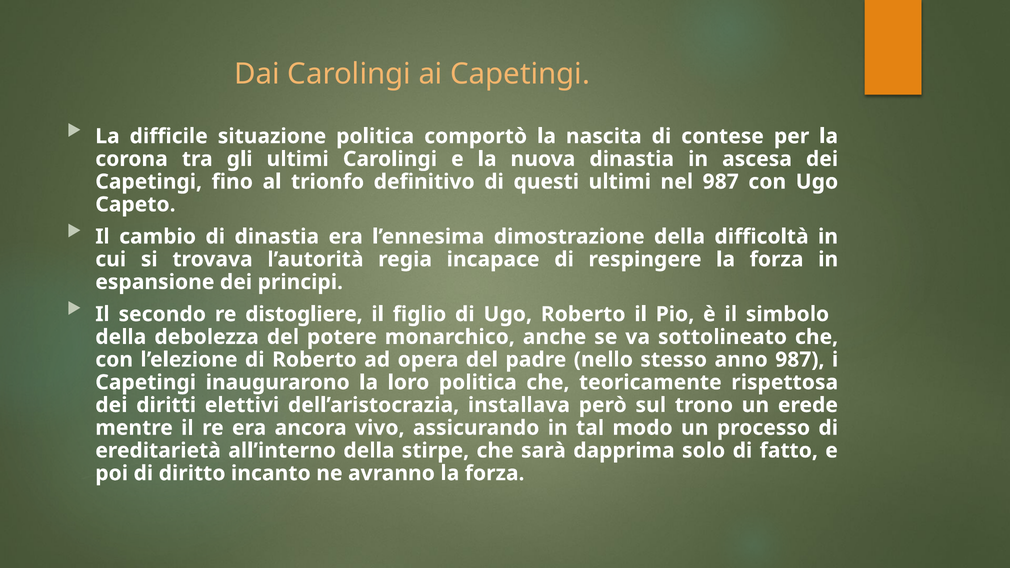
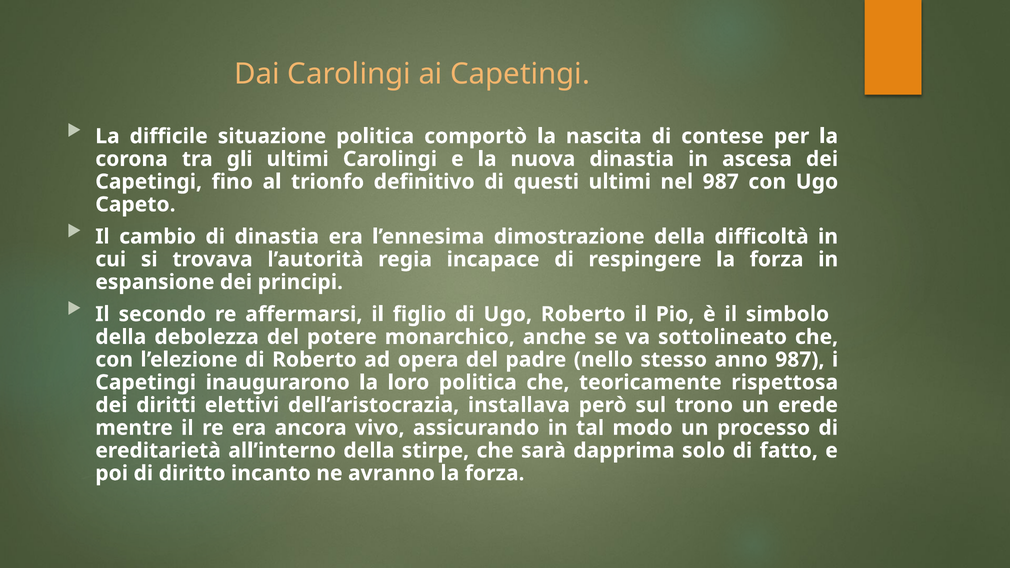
distogliere: distogliere -> affermarsi
